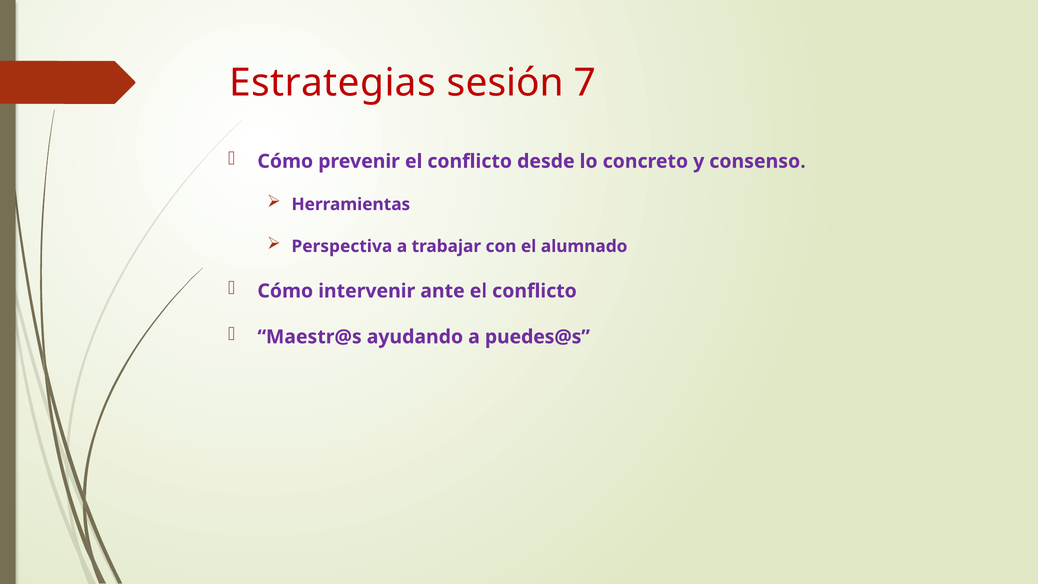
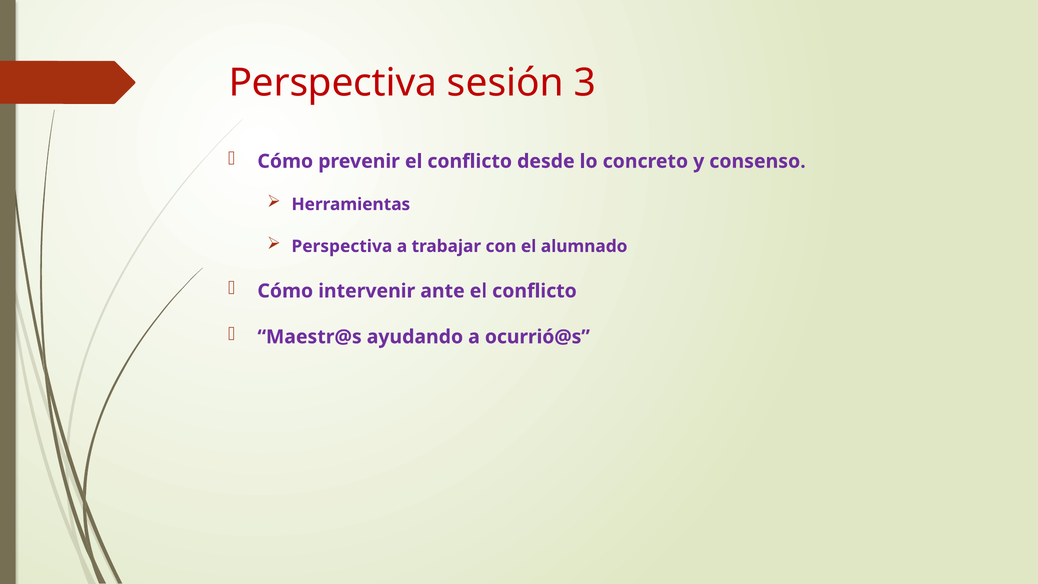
Estrategias at (333, 83): Estrategias -> Perspectiva
7: 7 -> 3
puedes@s: puedes@s -> ocurrió@s
